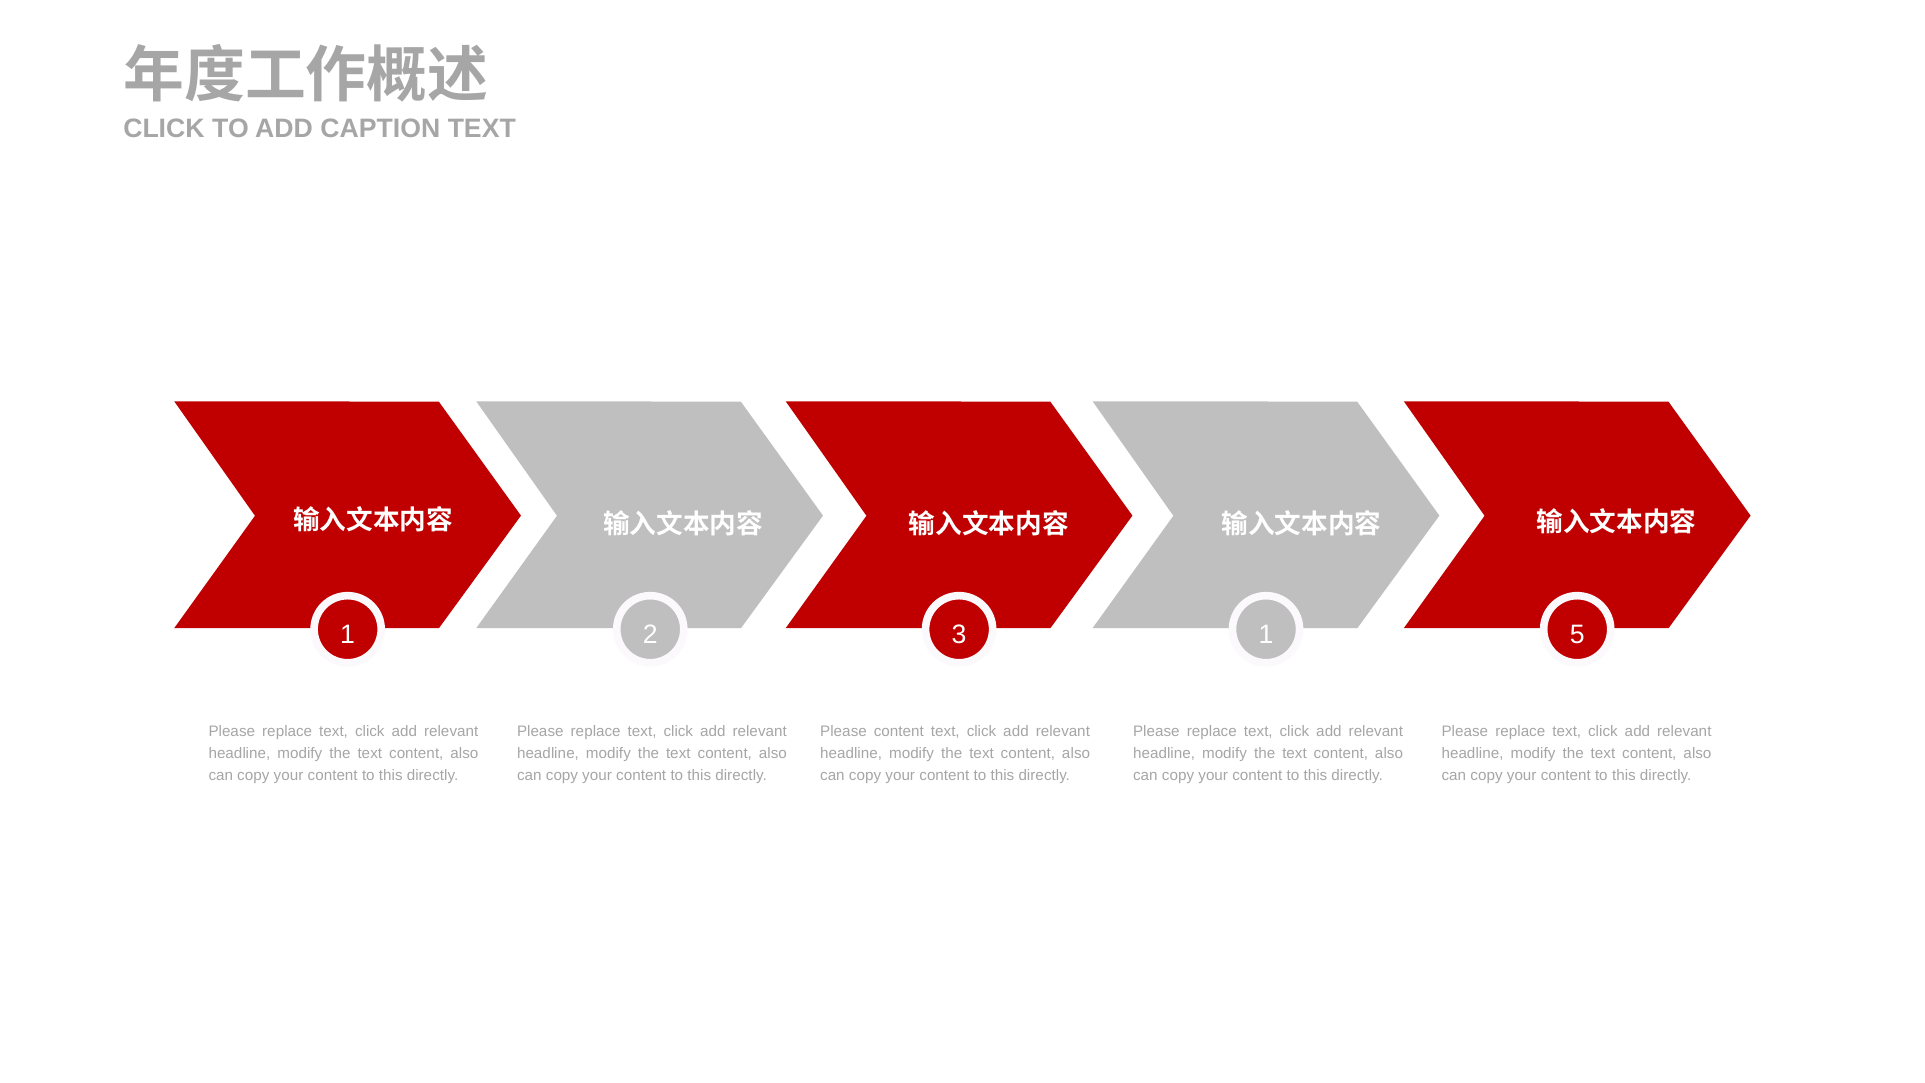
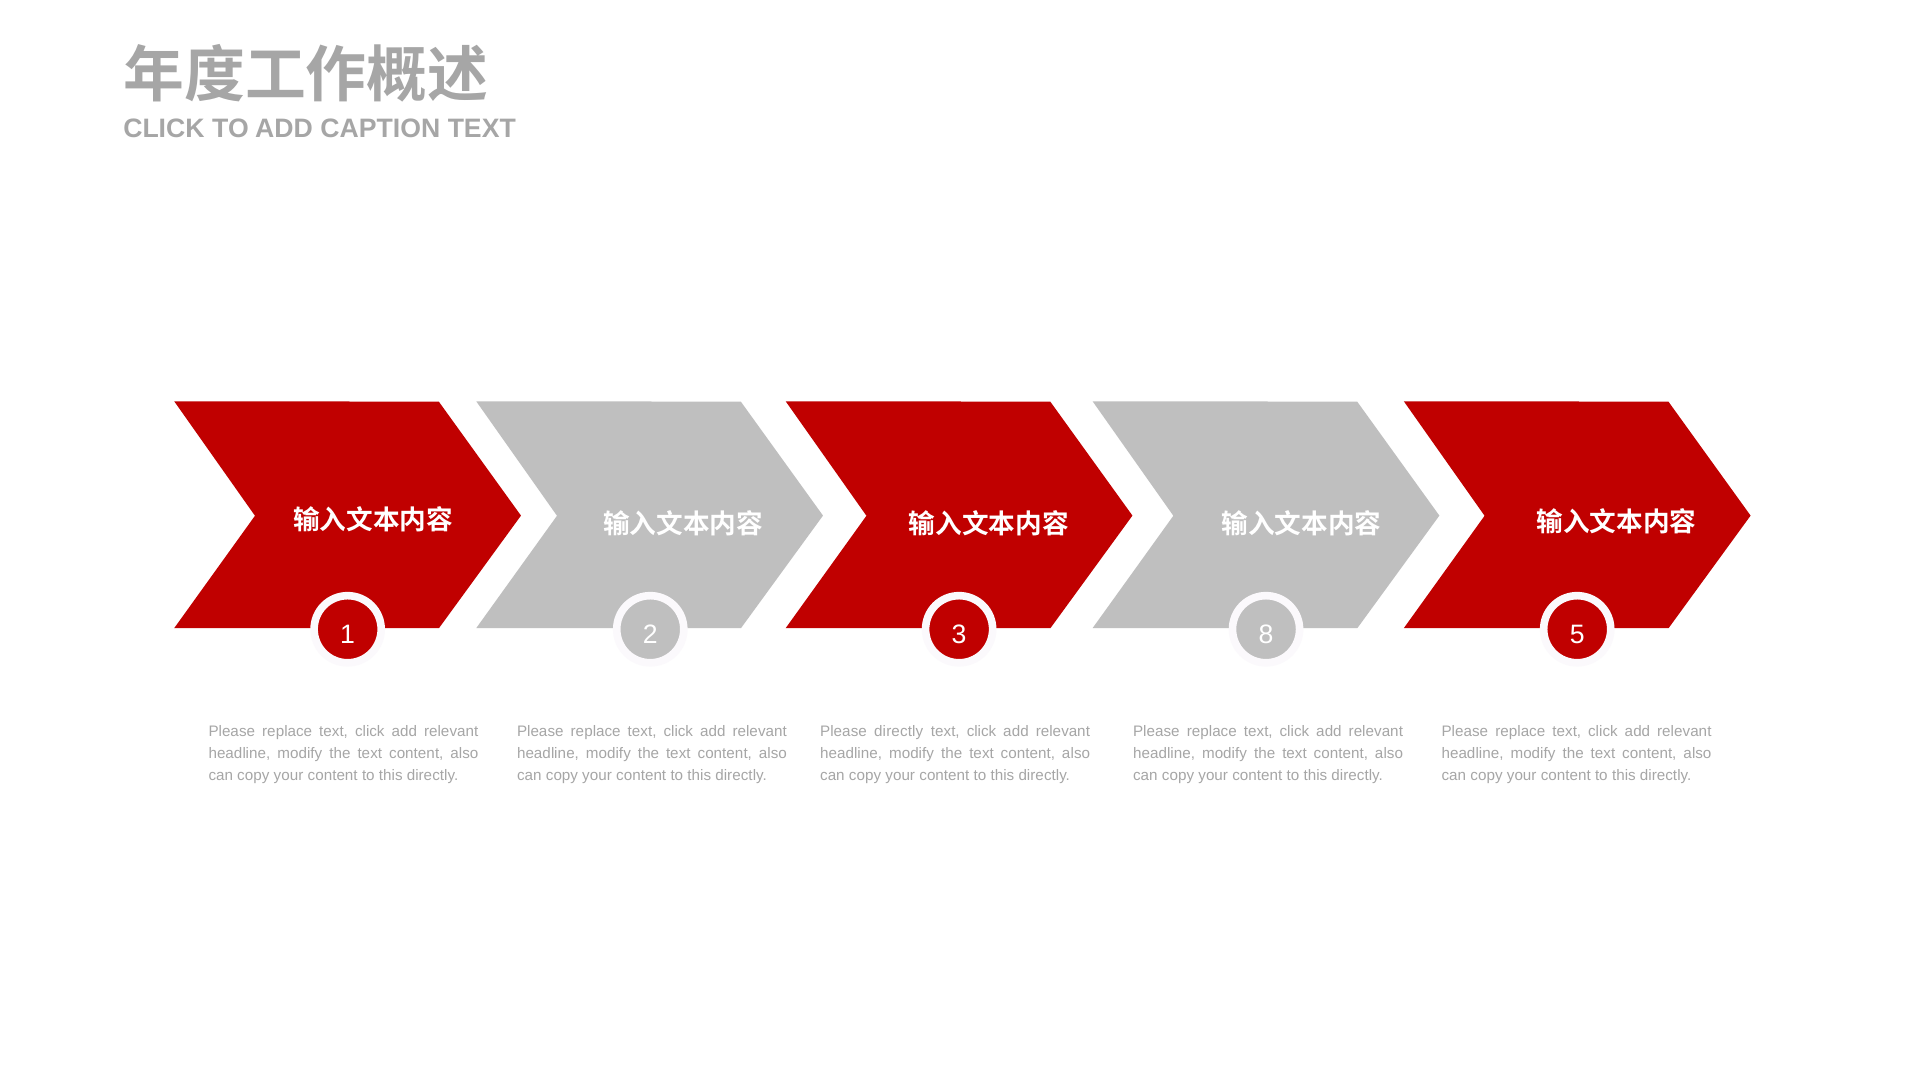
3 1: 1 -> 8
Please content: content -> directly
